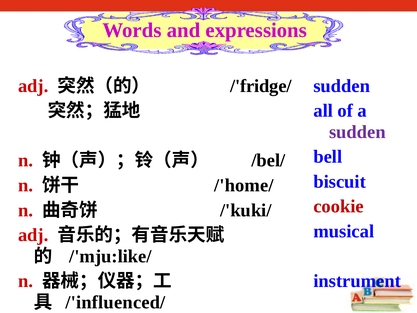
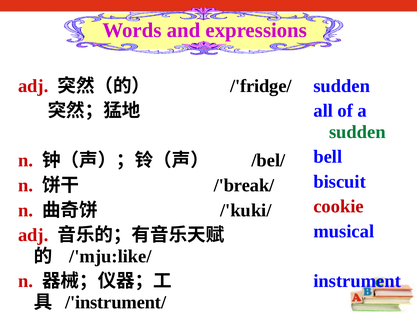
sudden at (357, 132) colour: purple -> green
/'home/: /'home/ -> /'break/
/'influenced/: /'influenced/ -> /'instrument/
